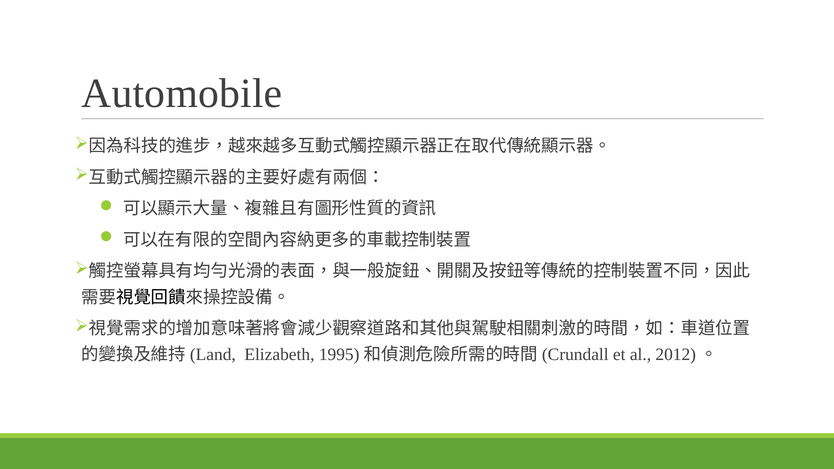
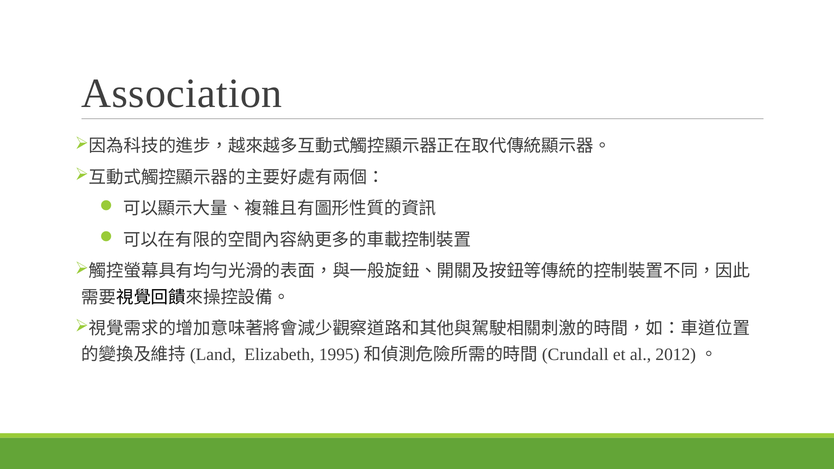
Automobile: Automobile -> Association
